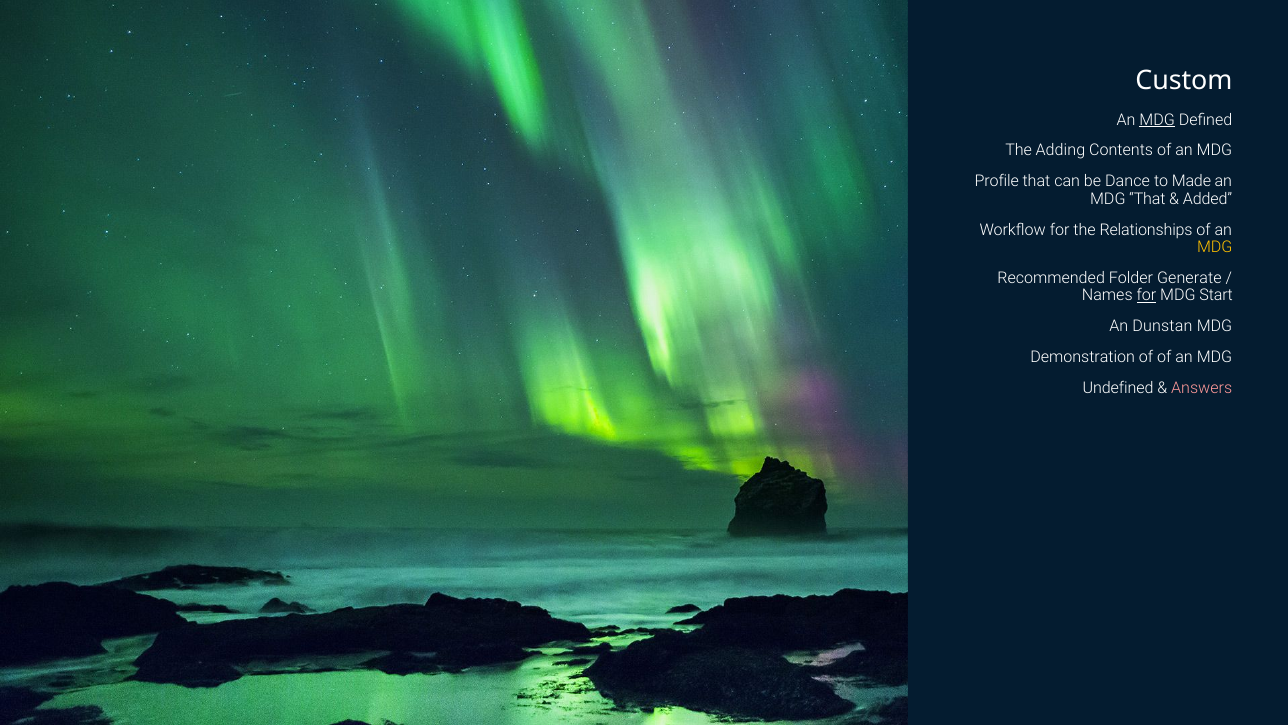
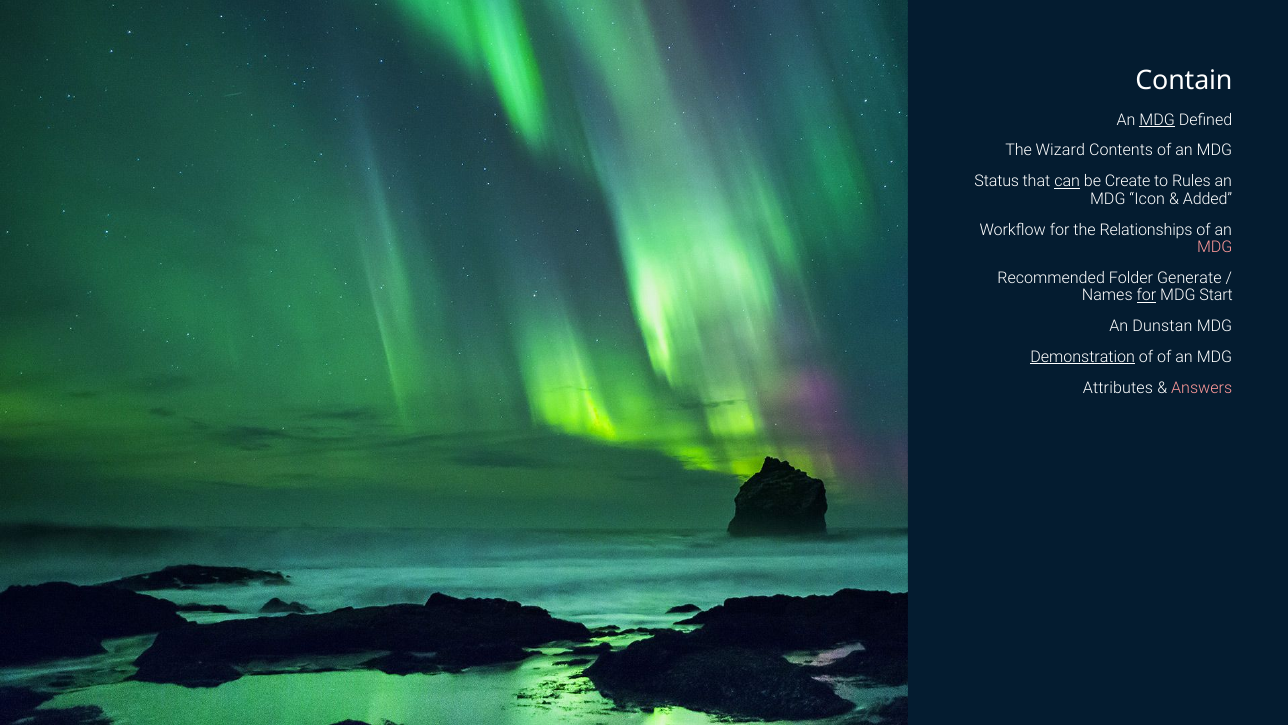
Custom: Custom -> Contain
Adding: Adding -> Wizard
Profile: Profile -> Status
can underline: none -> present
Dance: Dance -> Create
Made: Made -> Rules
MDG That: That -> Icon
MDG at (1215, 247) colour: yellow -> pink
Demonstration underline: none -> present
Undefined: Undefined -> Attributes
